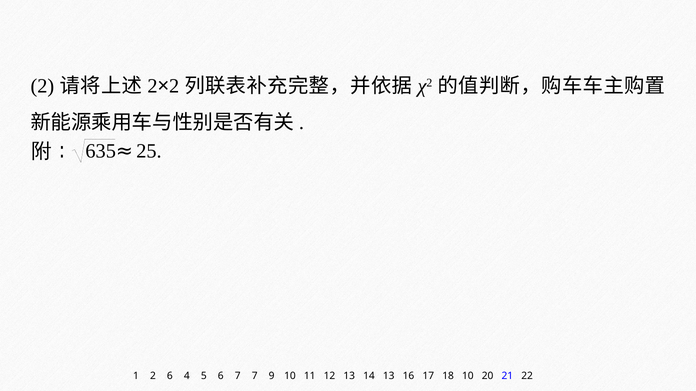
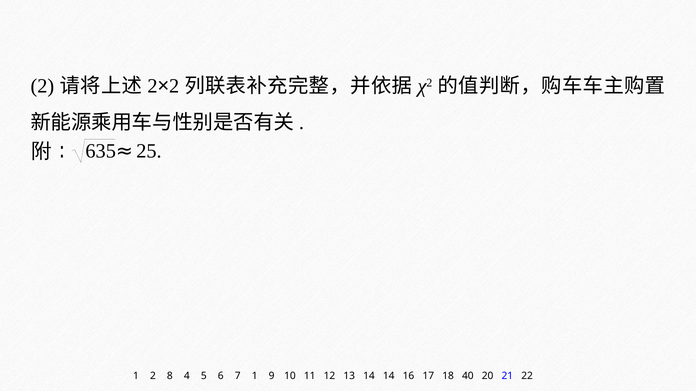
2 6: 6 -> 8
7 7: 7 -> 1
14 13: 13 -> 14
18 10: 10 -> 40
